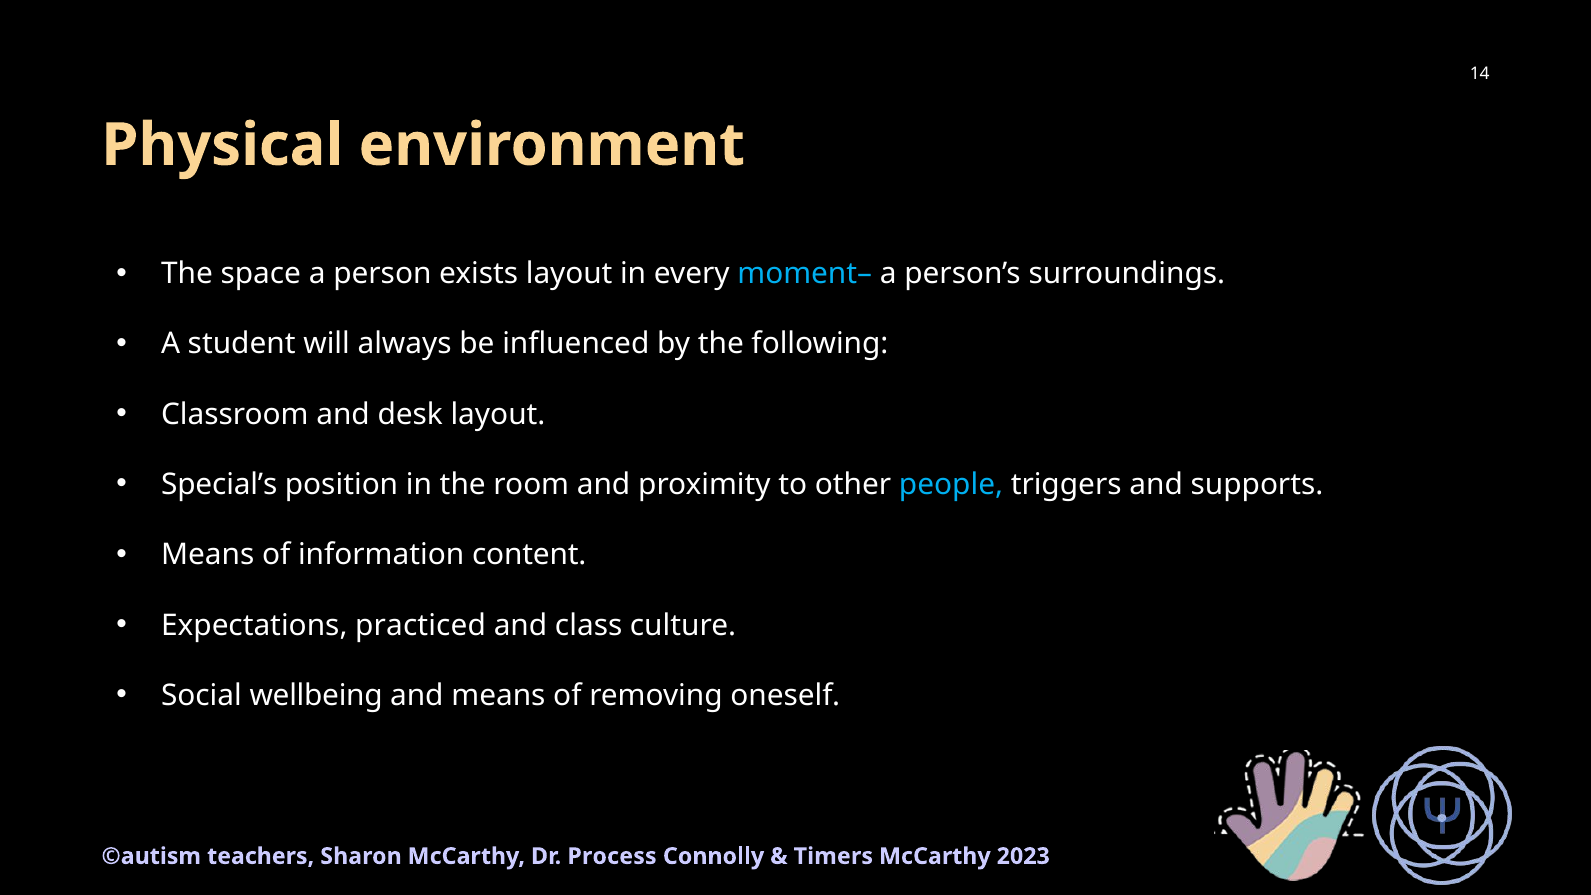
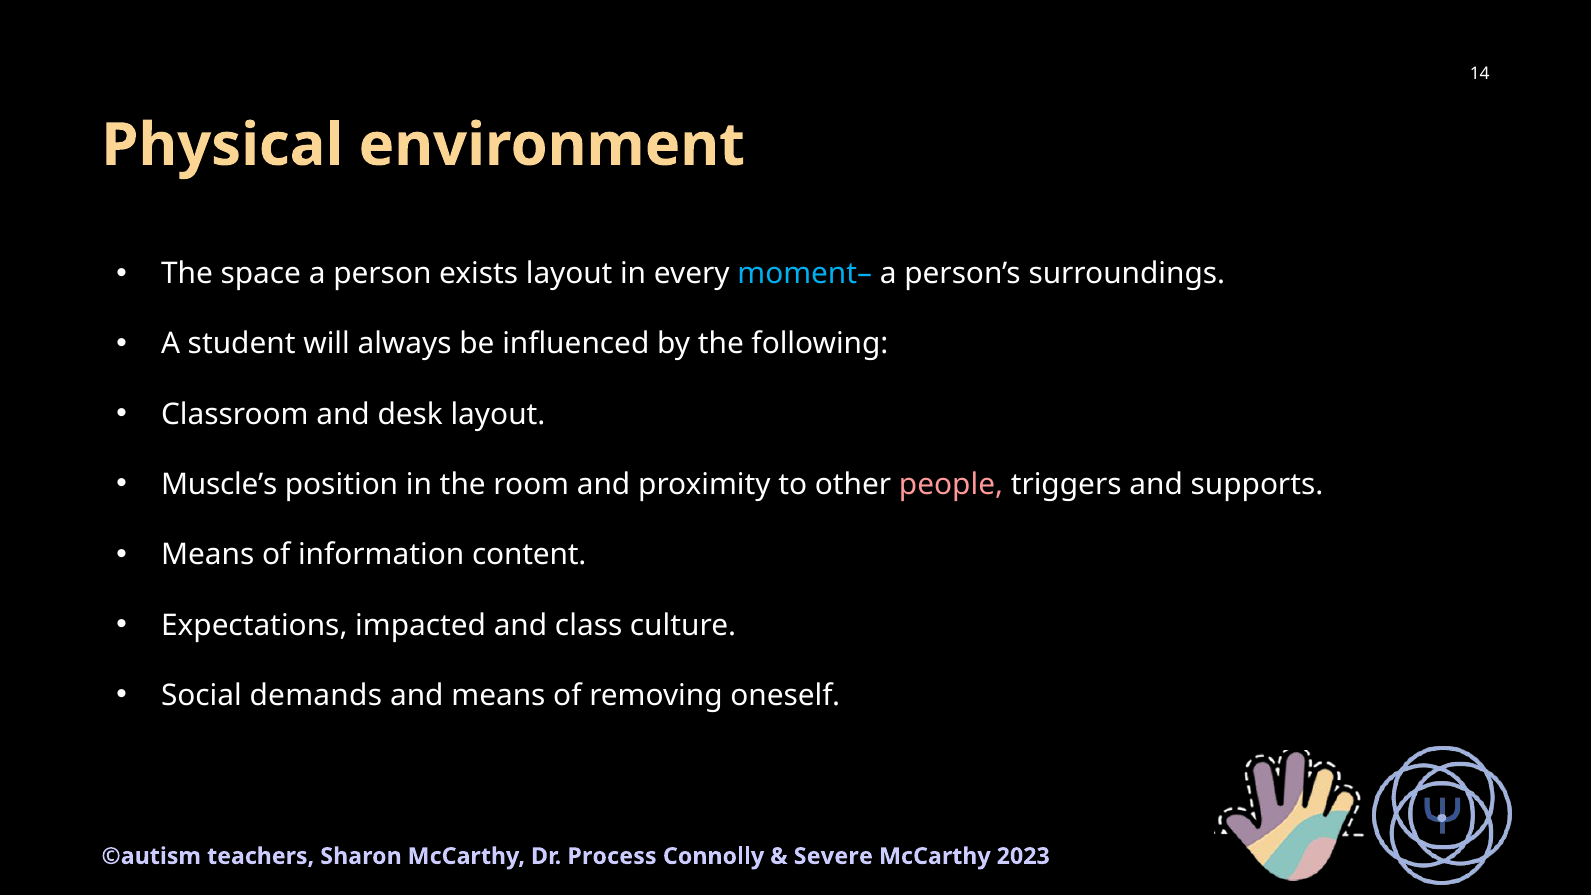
Special’s: Special’s -> Muscle’s
people colour: light blue -> pink
practiced: practiced -> impacted
wellbeing: wellbeing -> demands
Timers: Timers -> Severe
